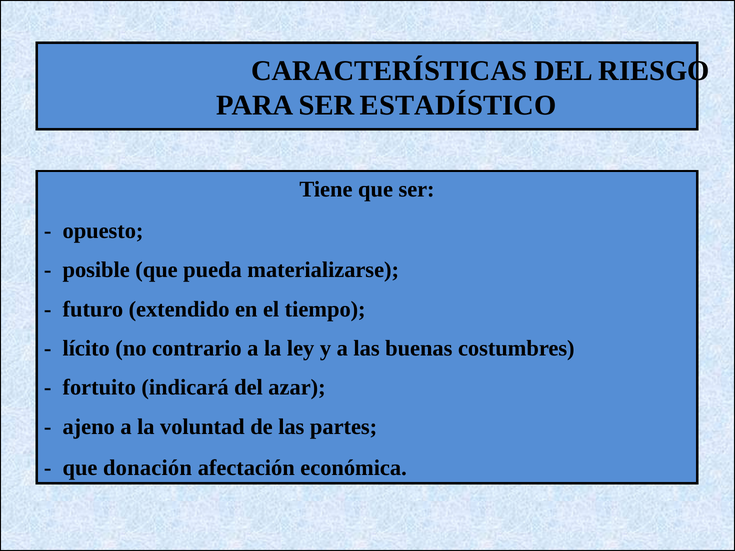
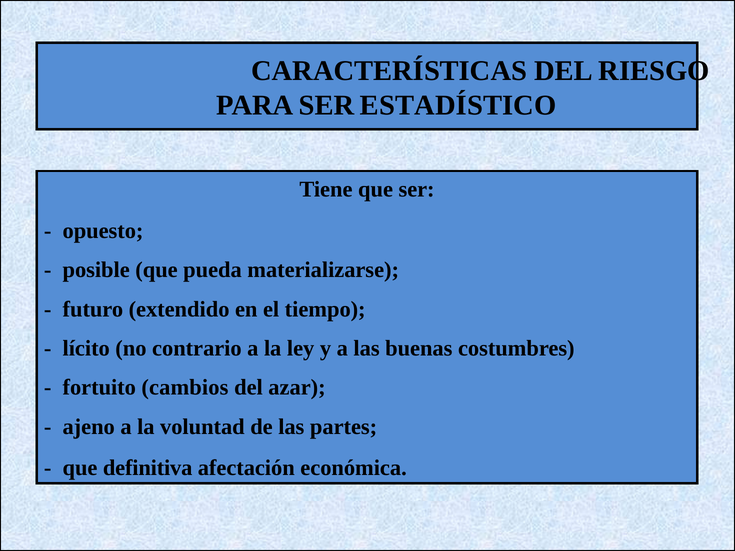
indicará: indicará -> cambios
donación: donación -> definitiva
